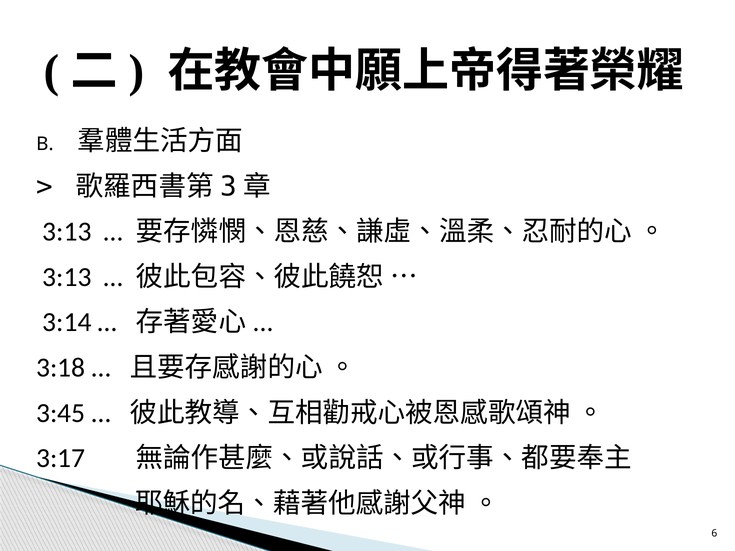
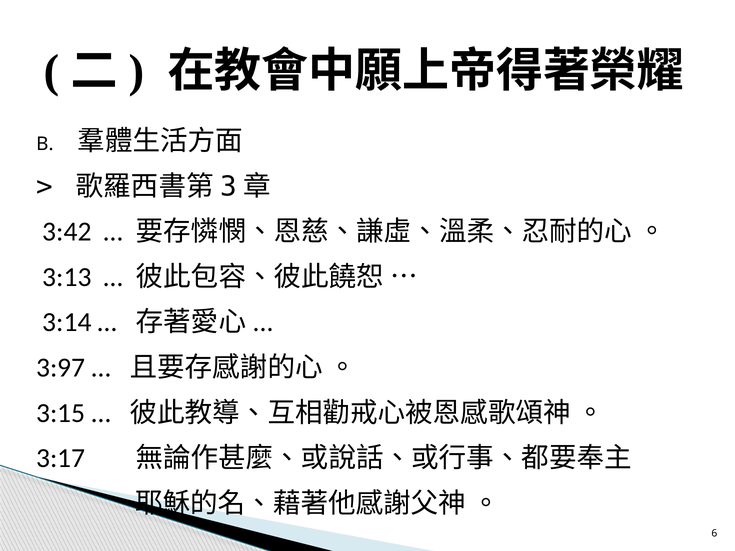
3:13 at (67, 232): 3:13 -> 3:42
3:18: 3:18 -> 3:97
3:45: 3:45 -> 3:15
